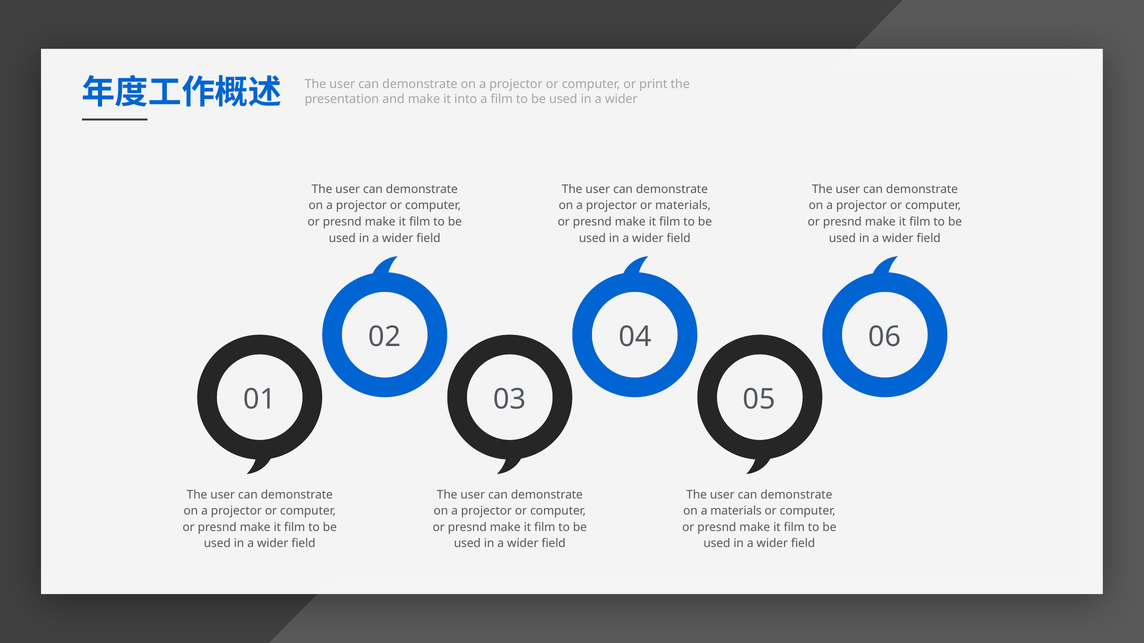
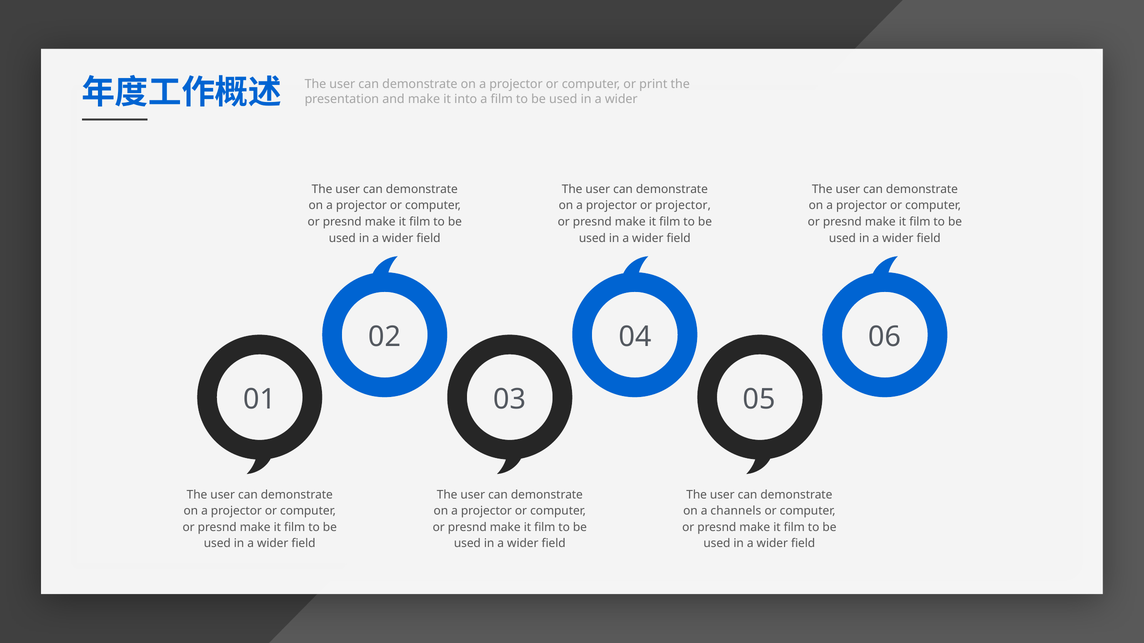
or materials: materials -> projector
a materials: materials -> channels
